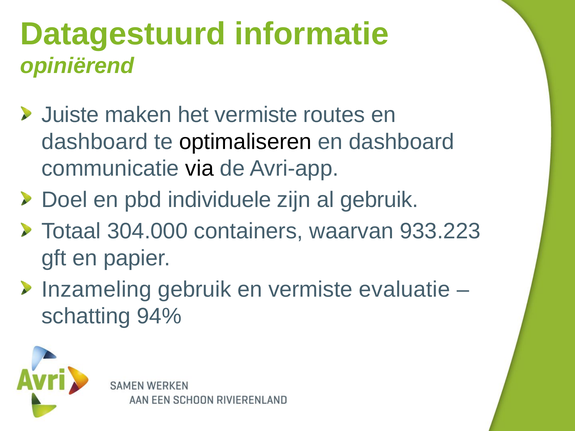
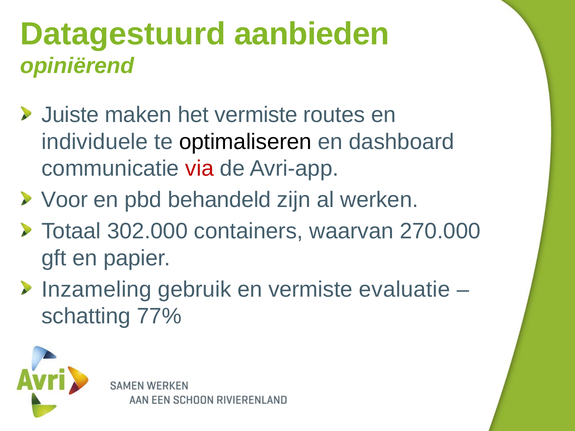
informatie: informatie -> aanbieden
dashboard at (95, 142): dashboard -> individuele
via colour: black -> red
Doel: Doel -> Voor
individuele: individuele -> behandeld
al gebruik: gebruik -> werken
304.000: 304.000 -> 302.000
933.223: 933.223 -> 270.000
94%: 94% -> 77%
